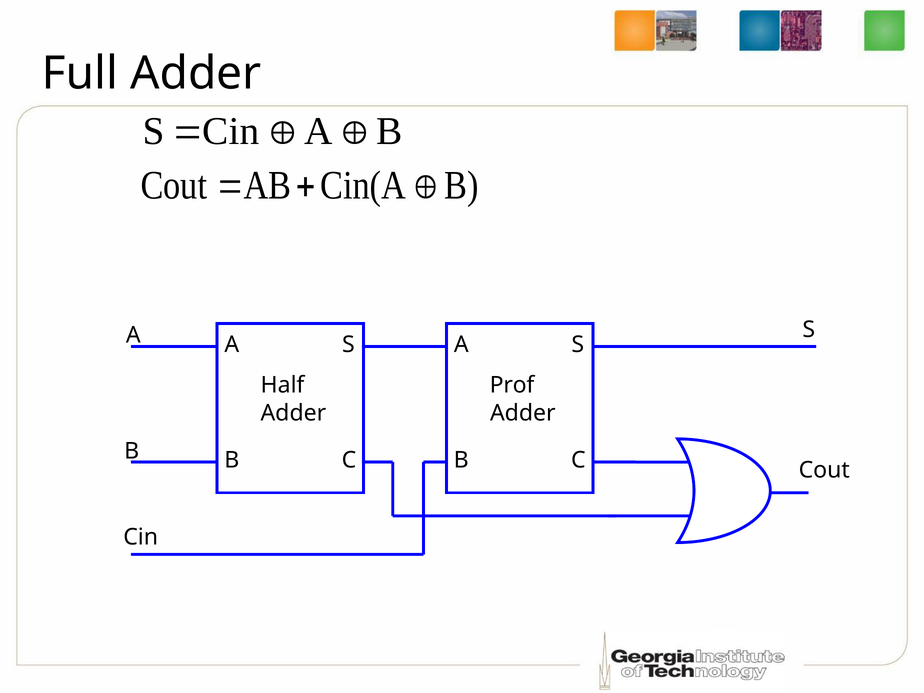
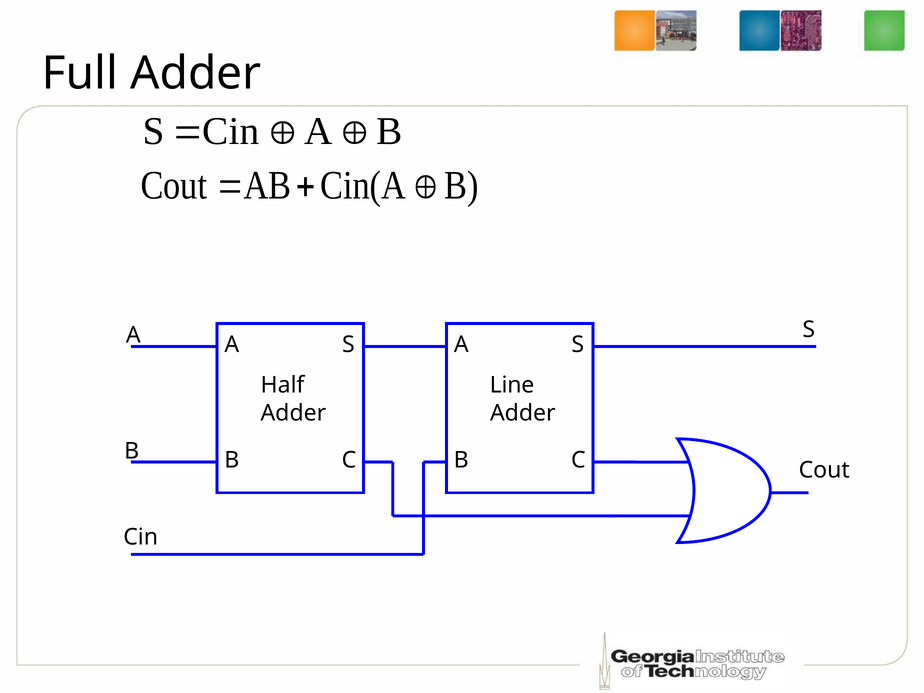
Prof: Prof -> Line
